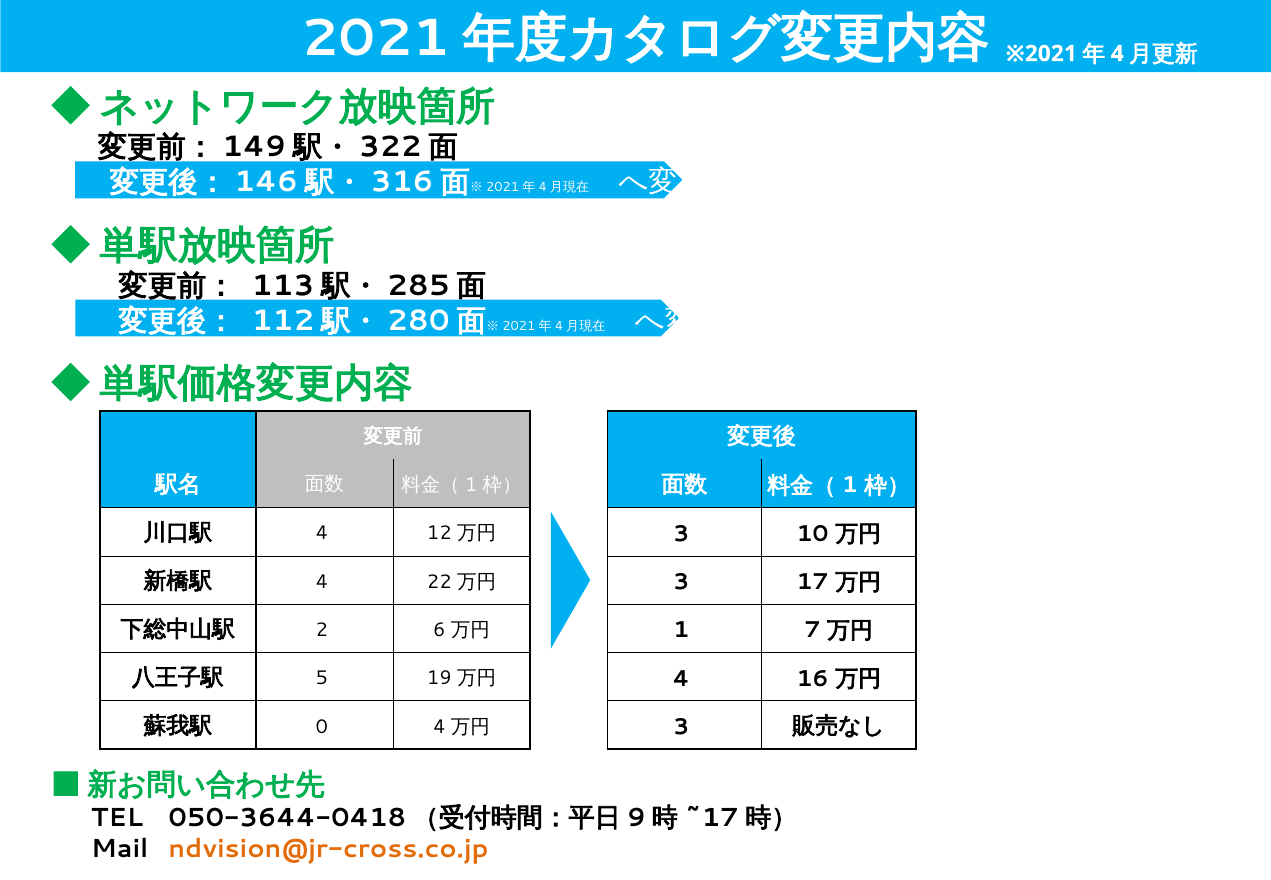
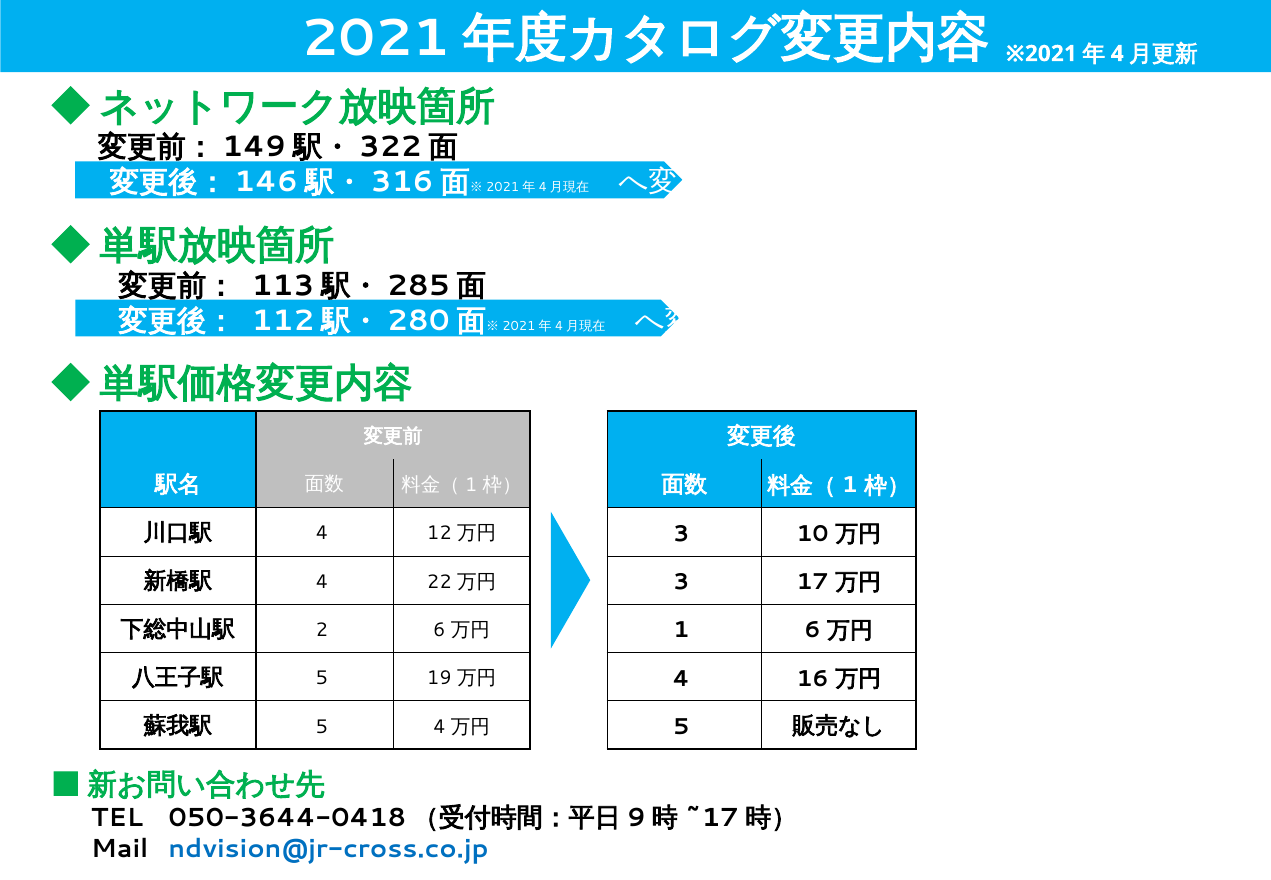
1 7: 7 -> 6
0 at (322, 726): 0 -> 5
3 at (681, 727): 3 -> 5
ndvision@jr-cross.co.jp colour: orange -> blue
